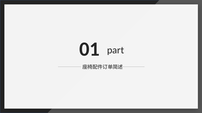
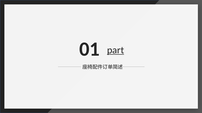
part underline: none -> present
